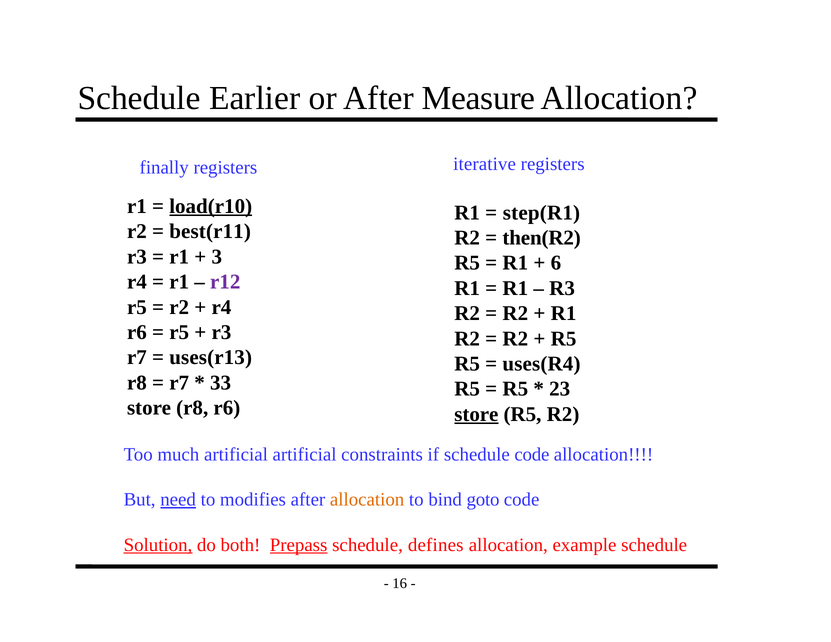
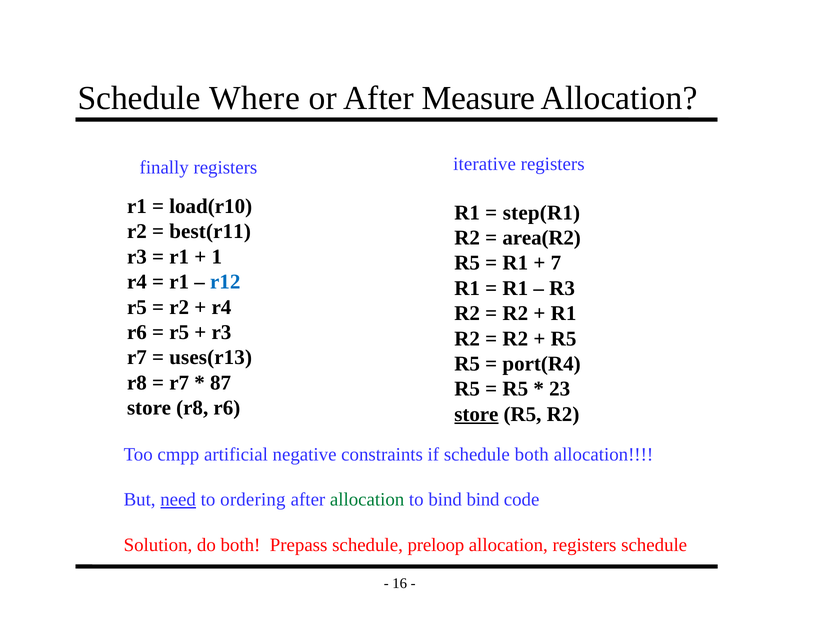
Earlier: Earlier -> Where
load(r10 underline: present -> none
then(R2: then(R2 -> area(R2
3: 3 -> 1
6: 6 -> 7
r12 colour: purple -> blue
uses(R4: uses(R4 -> port(R4
33: 33 -> 87
much: much -> cmpp
artificial artificial: artificial -> negative
schedule code: code -> both
modifies: modifies -> ordering
allocation at (367, 500) colour: orange -> green
bind goto: goto -> bind
Solution underline: present -> none
Prepass underline: present -> none
defines: defines -> preloop
allocation example: example -> registers
